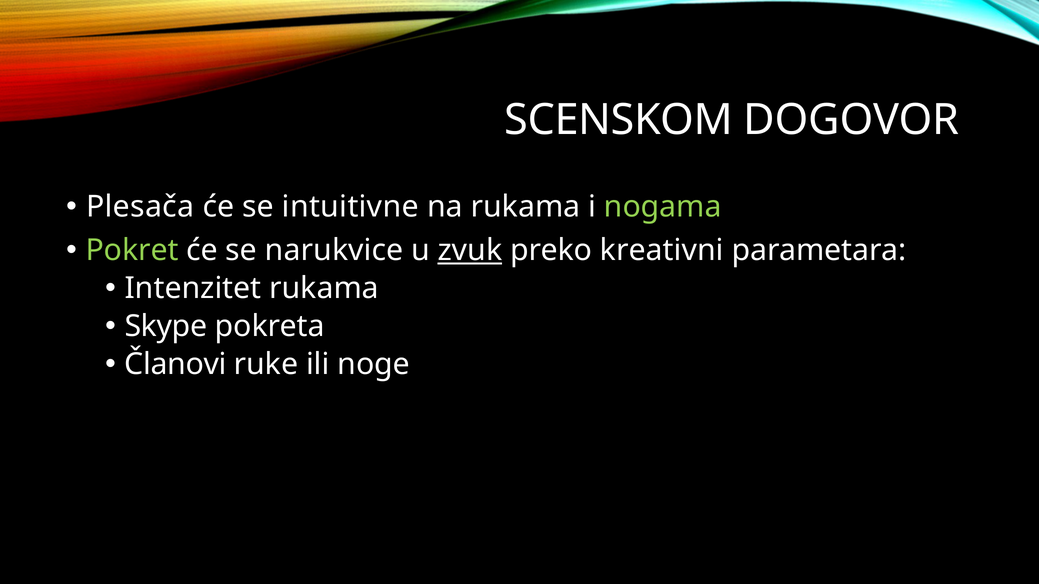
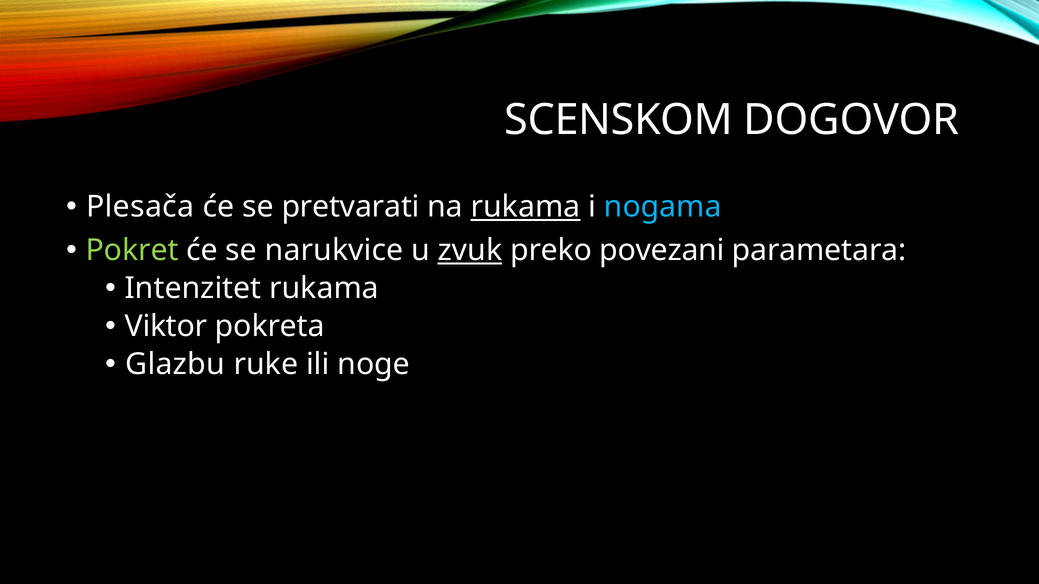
intuitivne: intuitivne -> pretvarati
rukama at (526, 207) underline: none -> present
nogama colour: light green -> light blue
kreativni: kreativni -> povezani
Skype: Skype -> Viktor
Članovi: Članovi -> Glazbu
